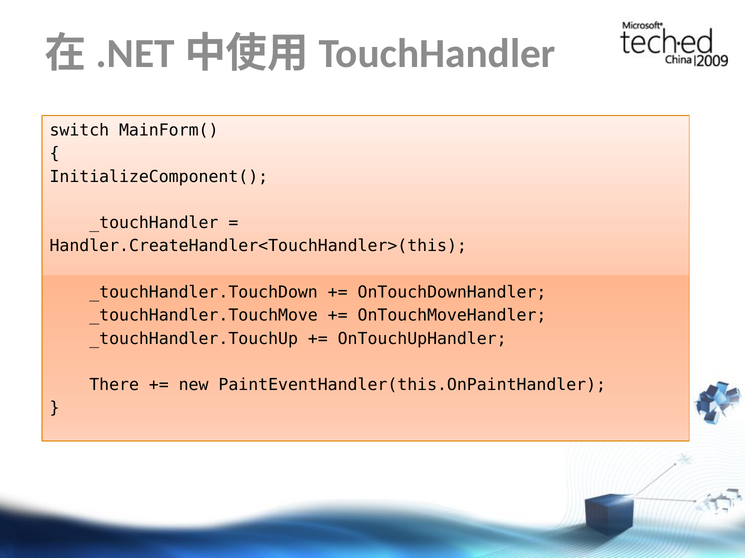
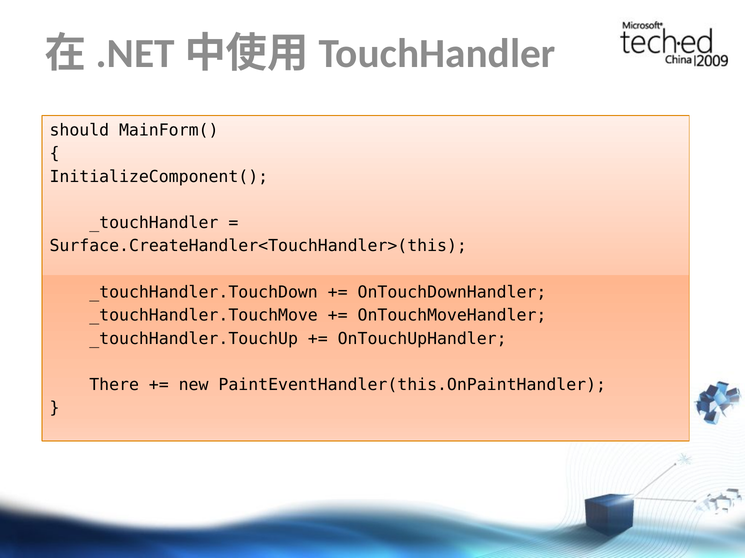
switch: switch -> should
Handler.CreateHandler<TouchHandler>(this: Handler.CreateHandler<TouchHandler>(this -> Surface.CreateHandler<TouchHandler>(this
